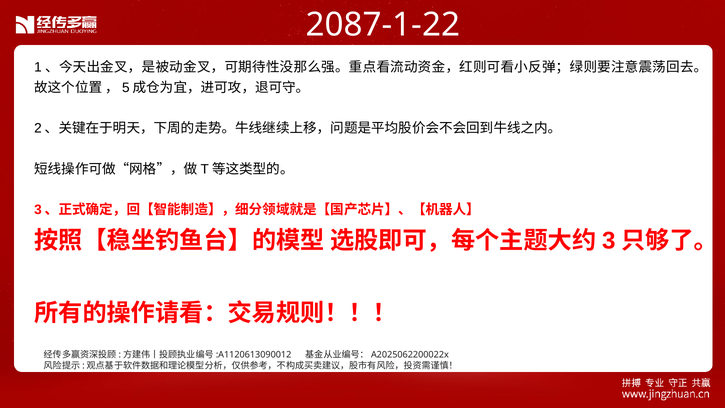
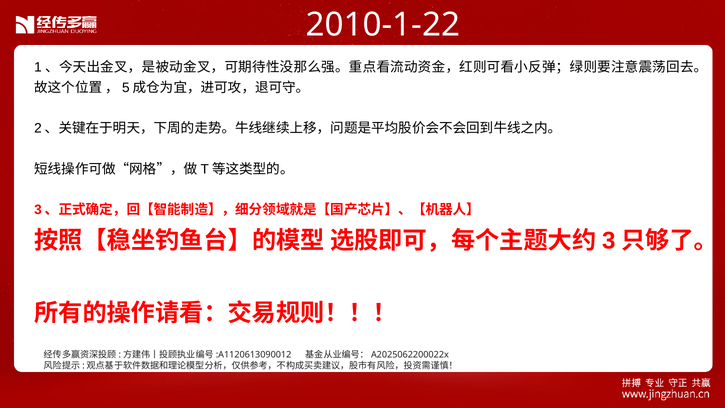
2087-1-22: 2087-1-22 -> 2010-1-22
